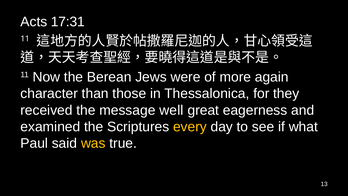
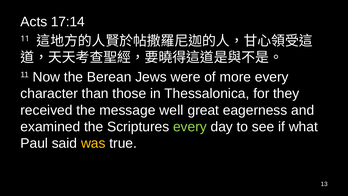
17:31: 17:31 -> 17:14
more again: again -> every
every at (190, 127) colour: yellow -> light green
